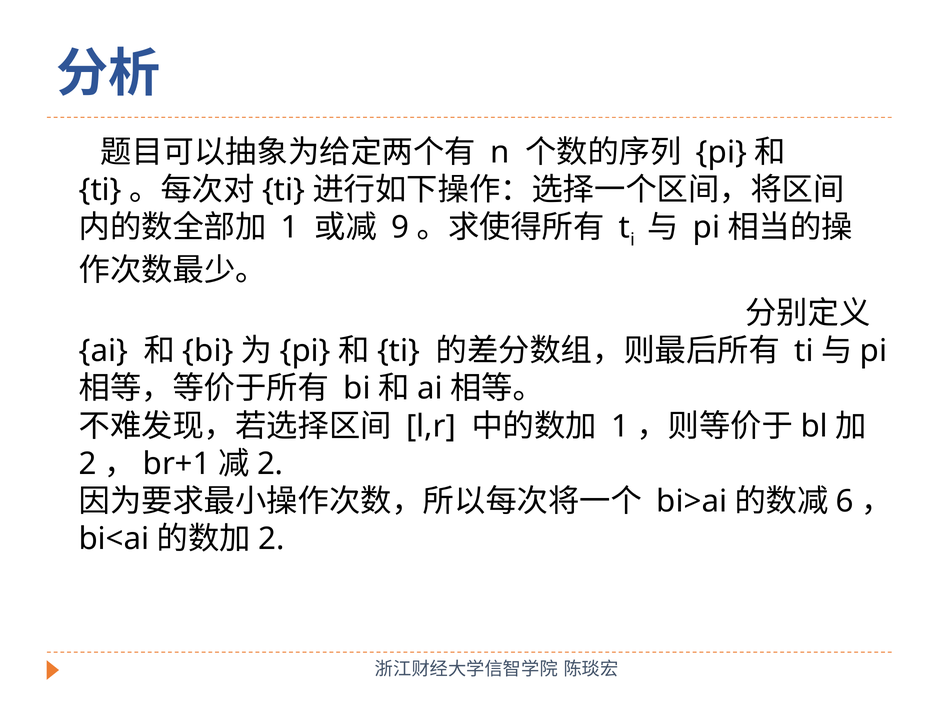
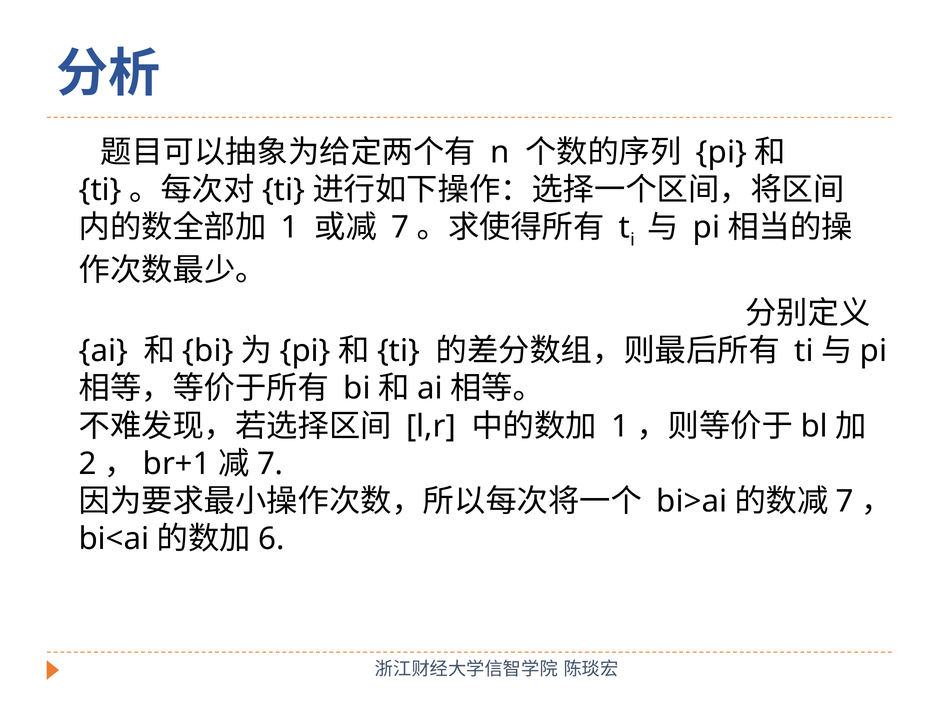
9 at (400, 228): 9 -> 7
2 at (270, 464): 2 -> 7
6 at (845, 501): 6 -> 7
2 at (271, 539): 2 -> 6
